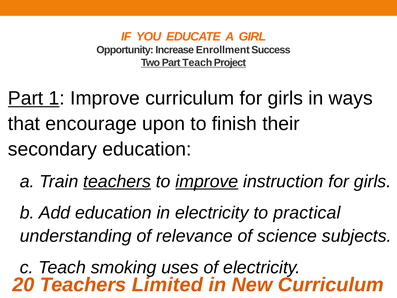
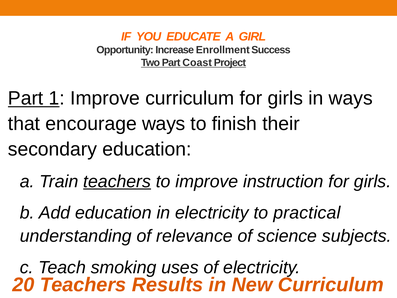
Part Teach: Teach -> Coast
encourage upon: upon -> ways
improve at (207, 181) underline: present -> none
Limited: Limited -> Results
